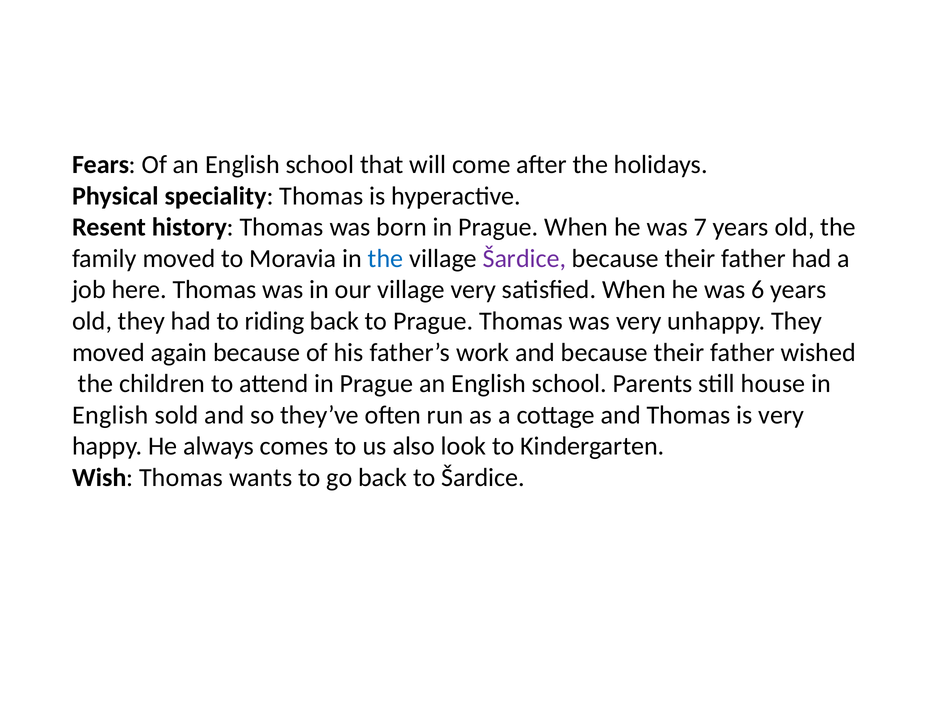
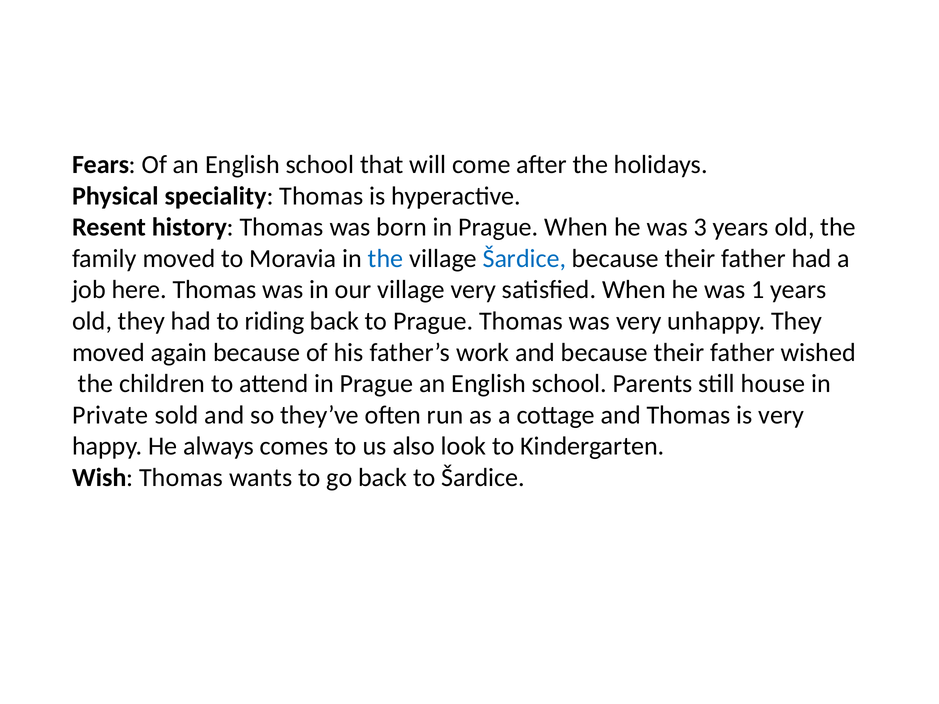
7: 7 -> 3
Šardice at (524, 259) colour: purple -> blue
6: 6 -> 1
English at (110, 415): English -> Private
